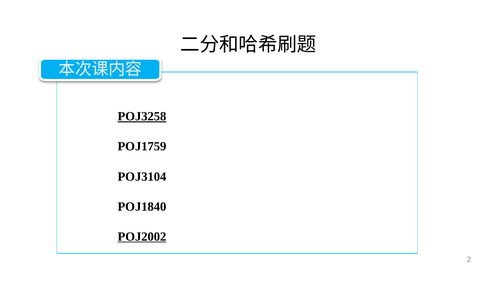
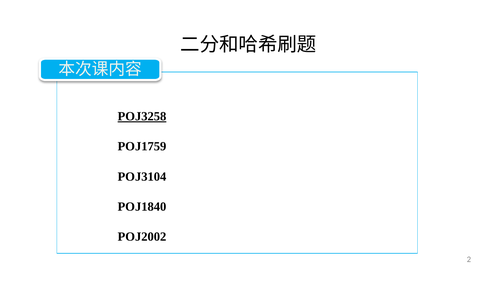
POJ2002 underline: present -> none
